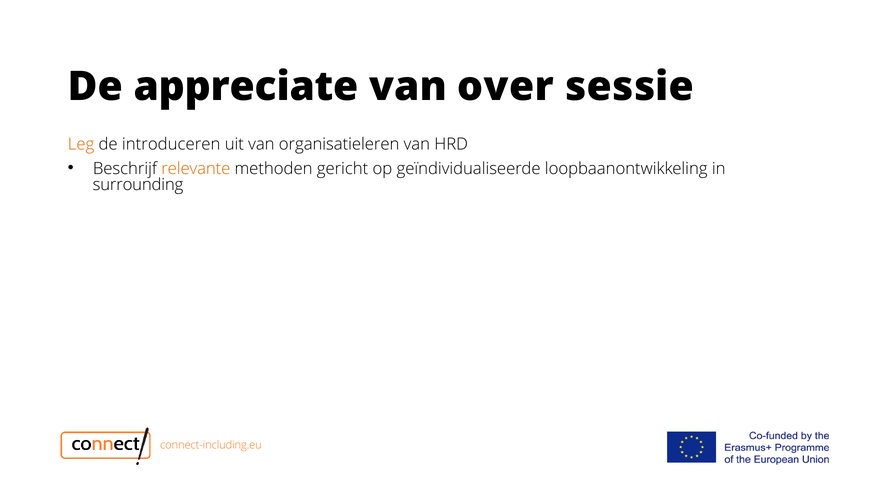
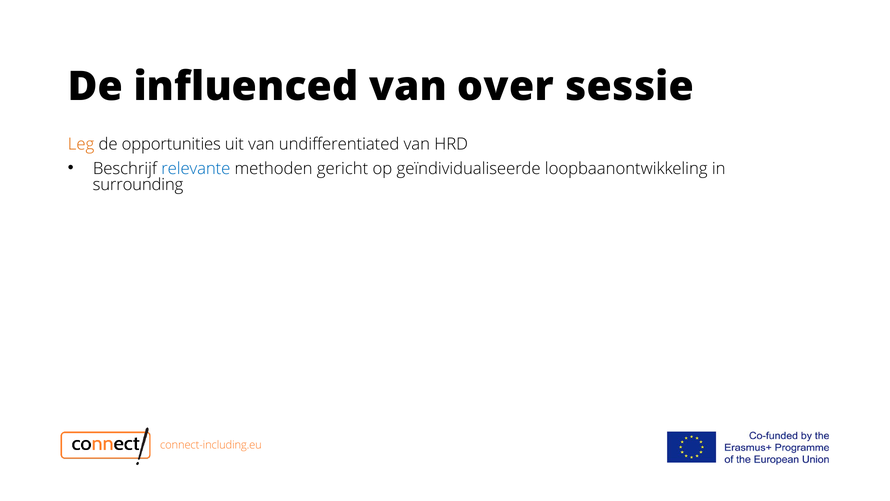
appreciate: appreciate -> influenced
introduceren: introduceren -> opportunities
organisatieleren: organisatieleren -> undifferentiated
relevante colour: orange -> blue
